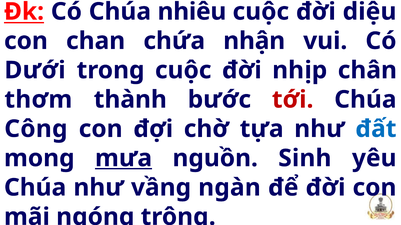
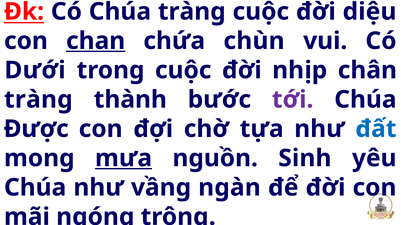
Chúa nhiêu: nhiêu -> tràng
chan underline: none -> present
nhận: nhận -> chùn
thơm at (38, 100): thơm -> tràng
tới colour: red -> purple
Công: Công -> Được
